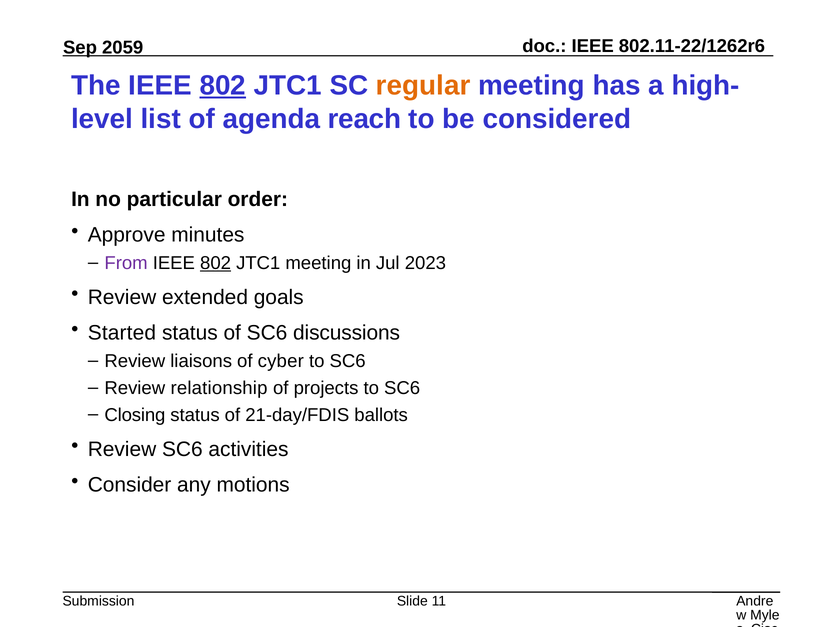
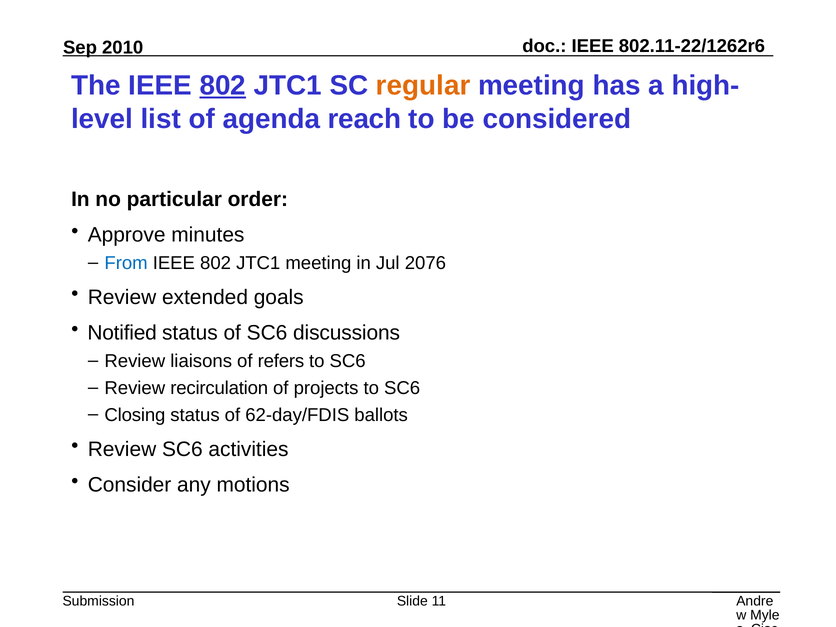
2059: 2059 -> 2010
From colour: purple -> blue
802 at (216, 263) underline: present -> none
2023: 2023 -> 2076
Started: Started -> Notified
cyber: cyber -> refers
relationship: relationship -> recirculation
21-day/FDIS: 21-day/FDIS -> 62-day/FDIS
